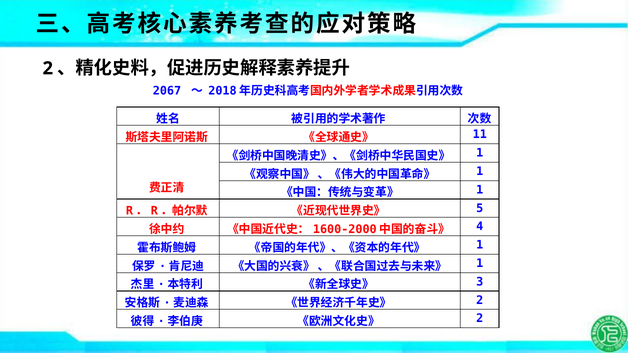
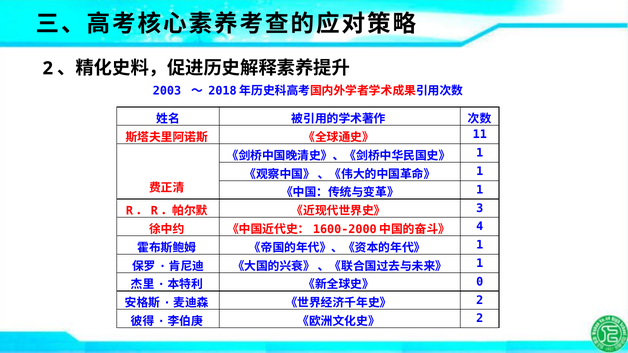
2067: 2067 -> 2003
5: 5 -> 3
3: 3 -> 0
